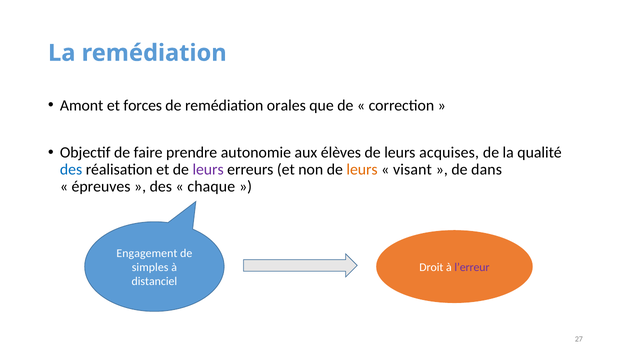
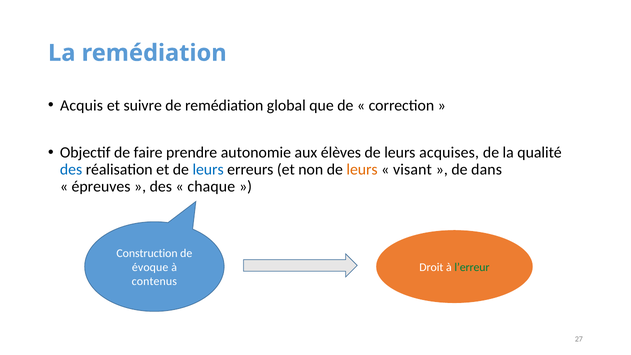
Amont: Amont -> Acquis
forces: forces -> suivre
orales: orales -> global
leurs at (208, 170) colour: purple -> blue
Engagement: Engagement -> Construction
simples: simples -> évoque
l’erreur colour: purple -> green
distanciel: distanciel -> contenus
